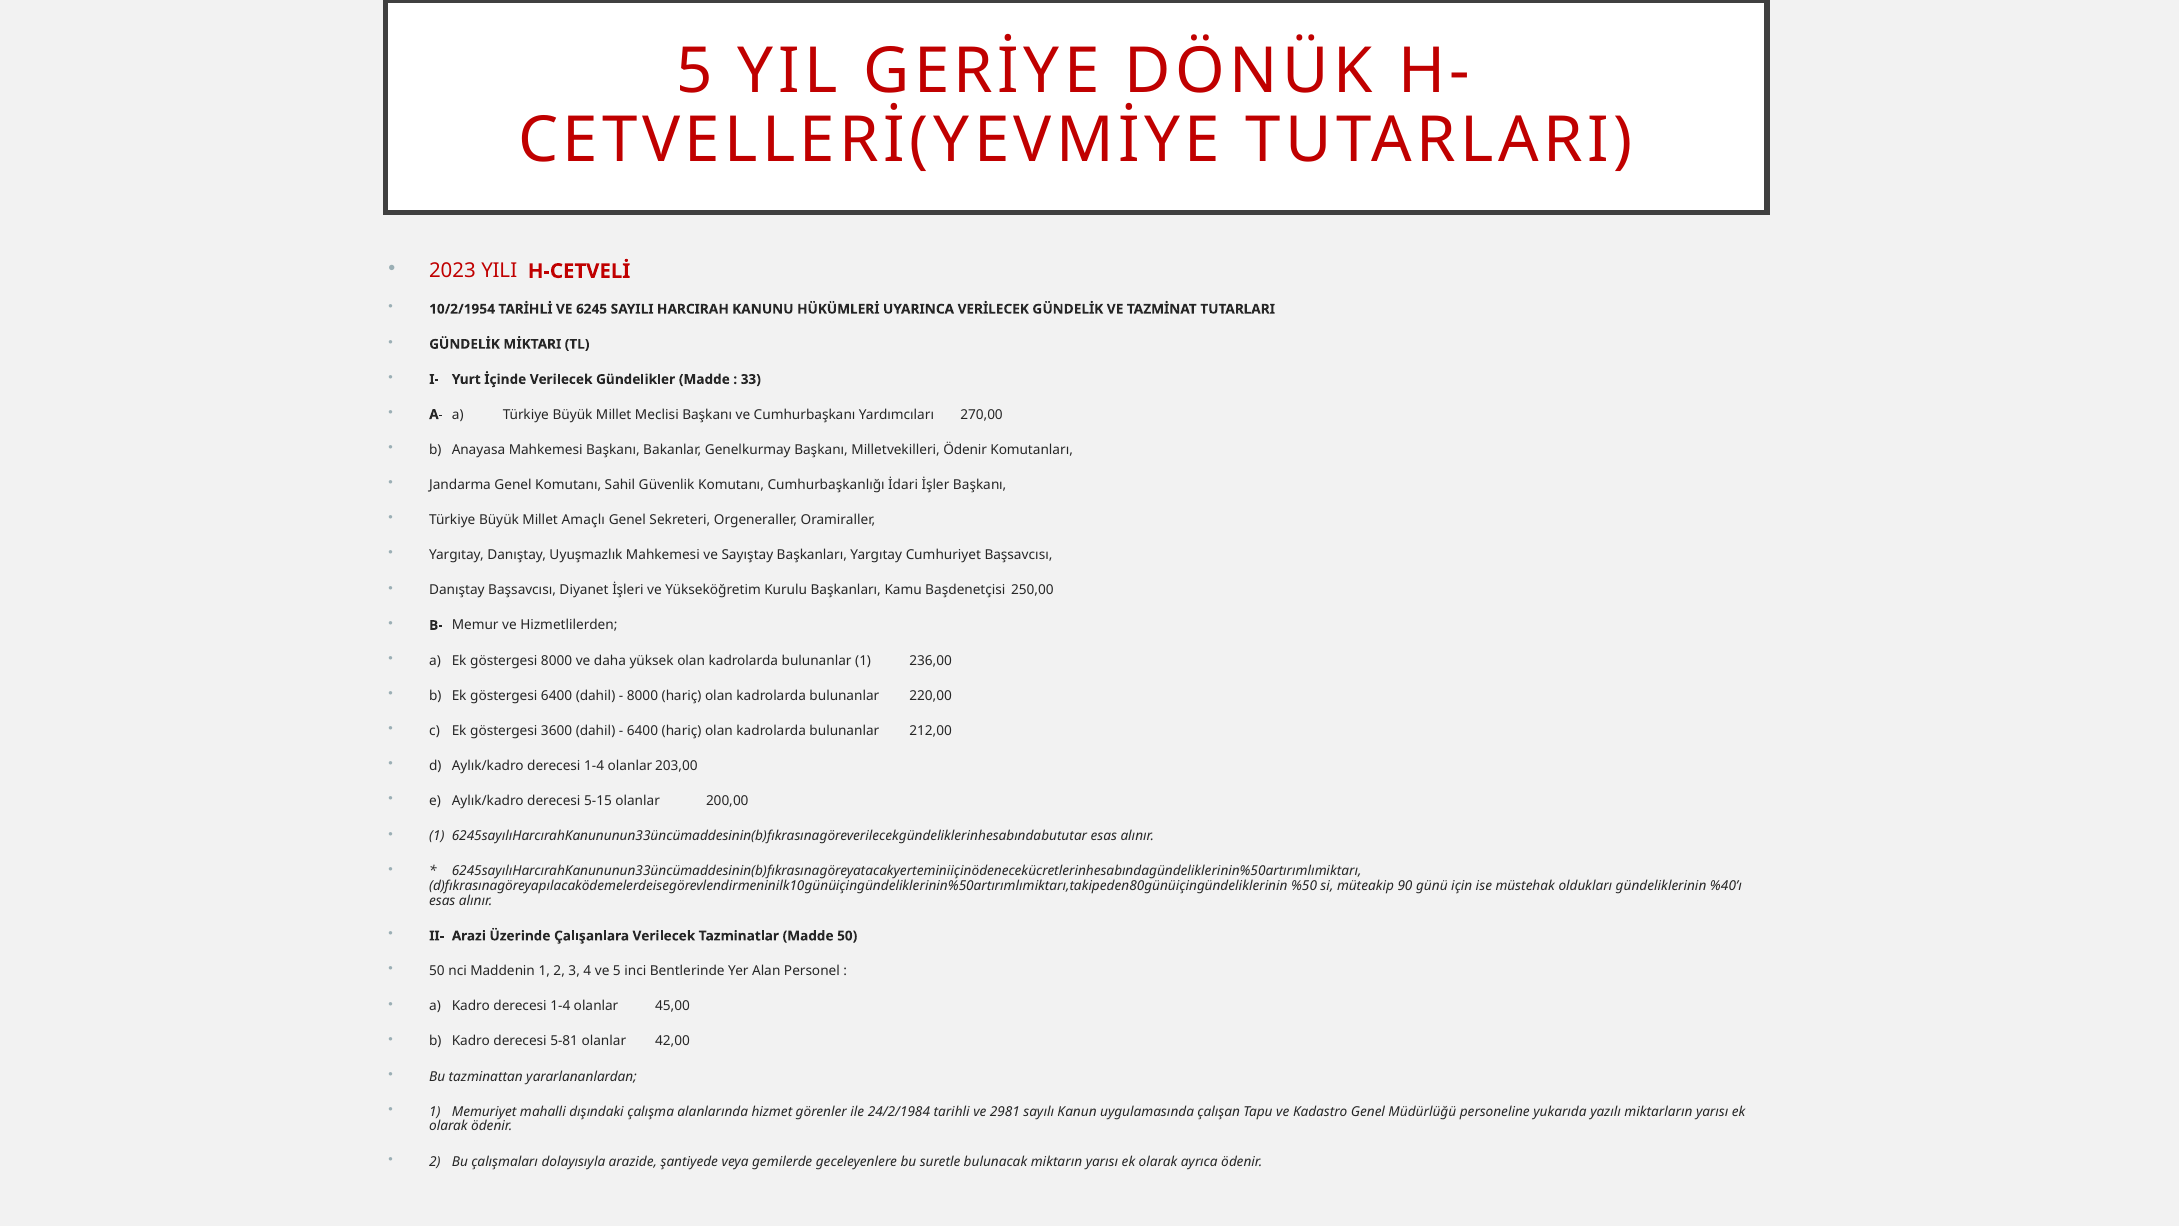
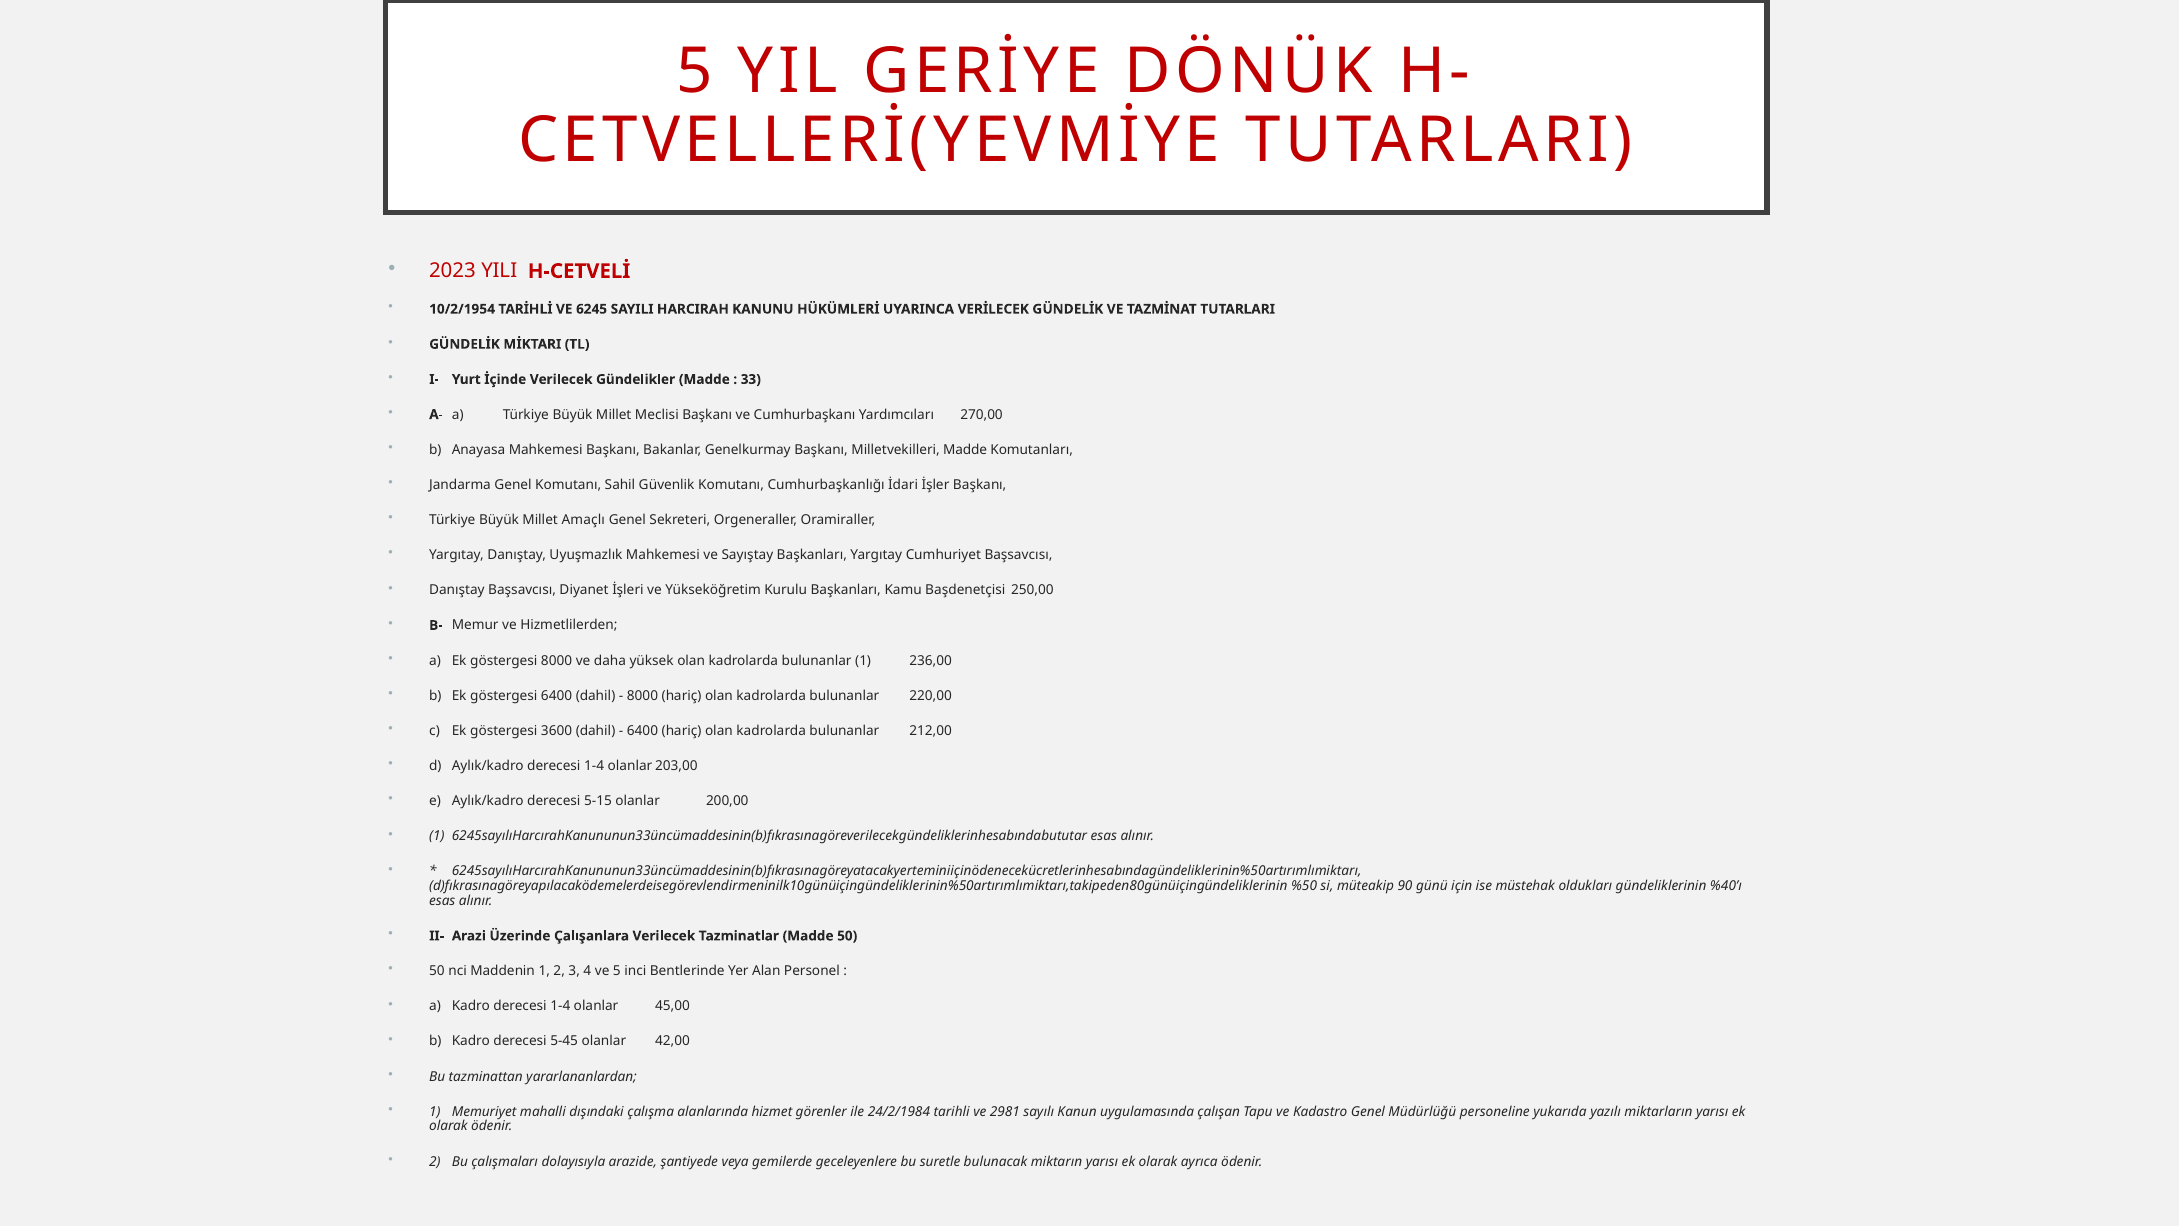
Milletvekilleri Ödenir: Ödenir -> Madde
5-81: 5-81 -> 5-45
